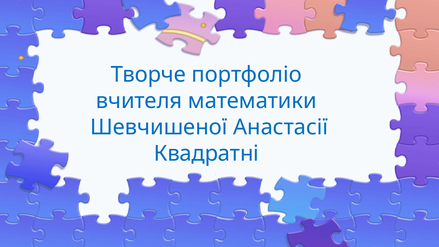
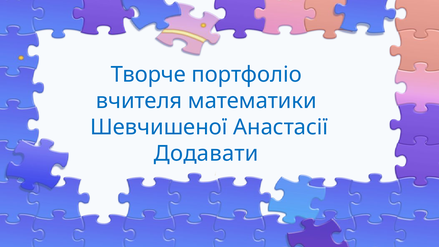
Квадратні: Квадратні -> Додавати
